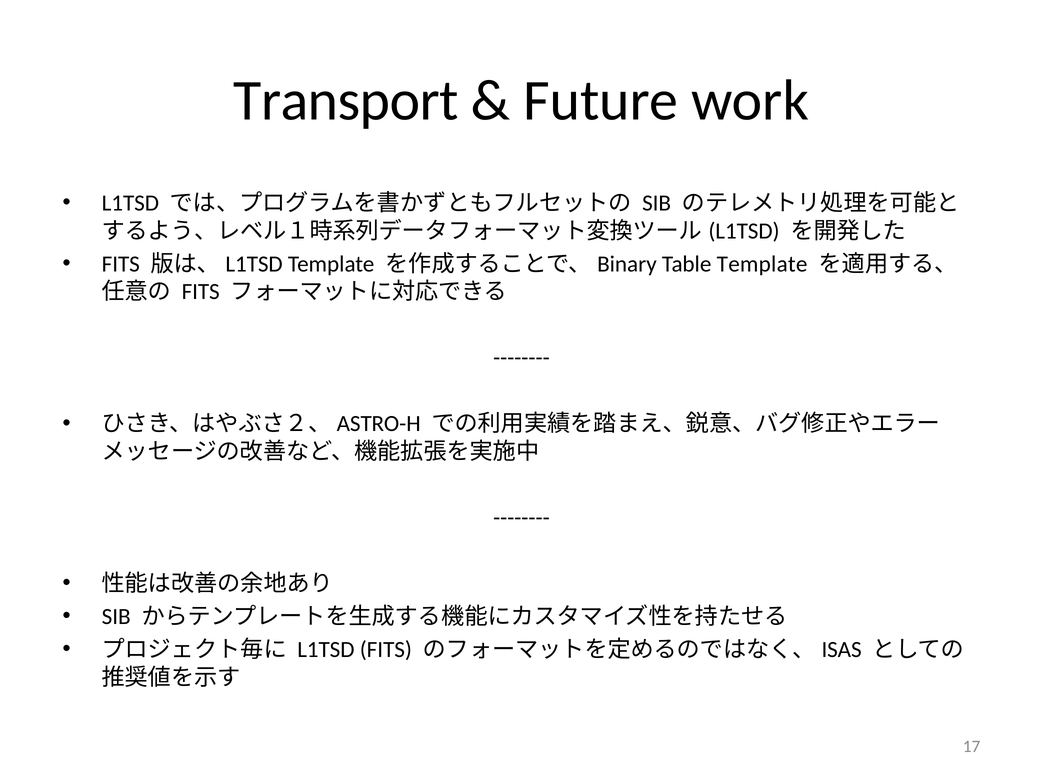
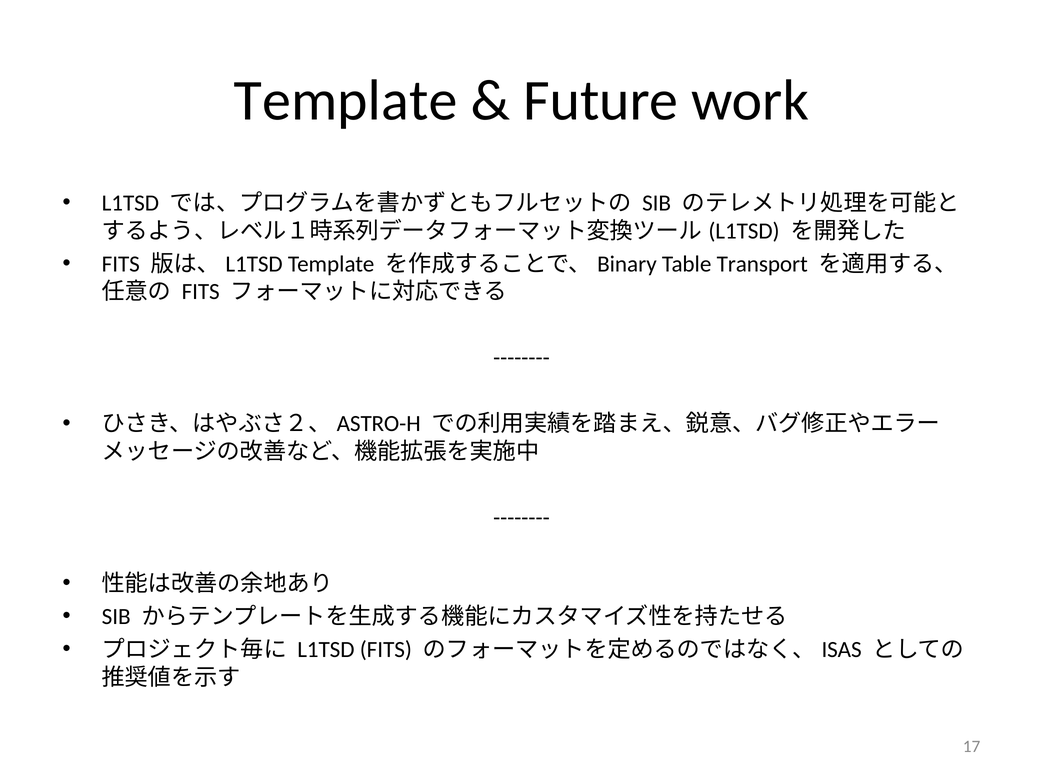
Transport at (346, 101): Transport -> Template
Table Template: Template -> Transport
